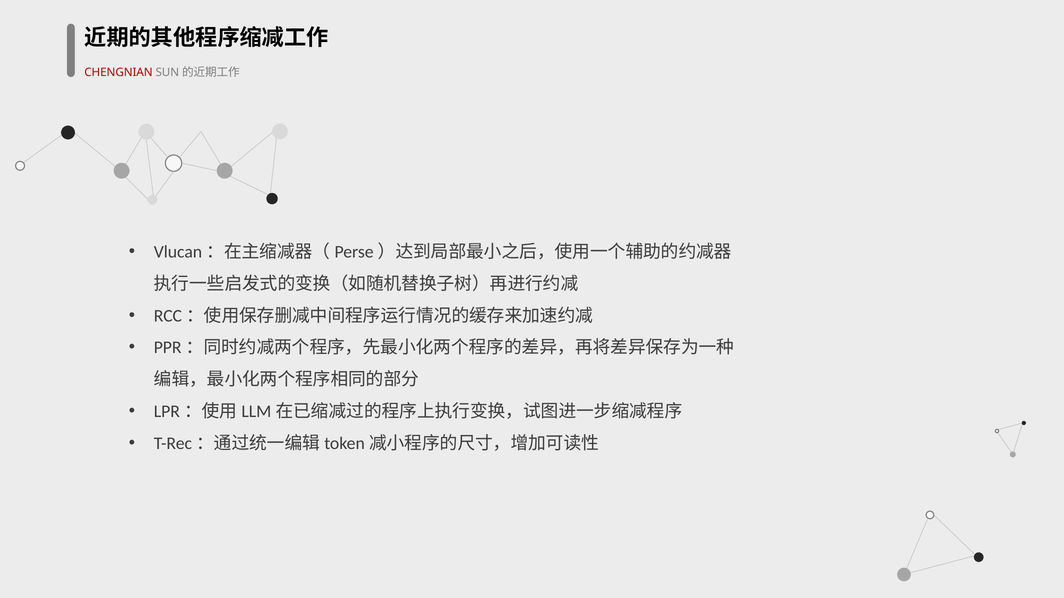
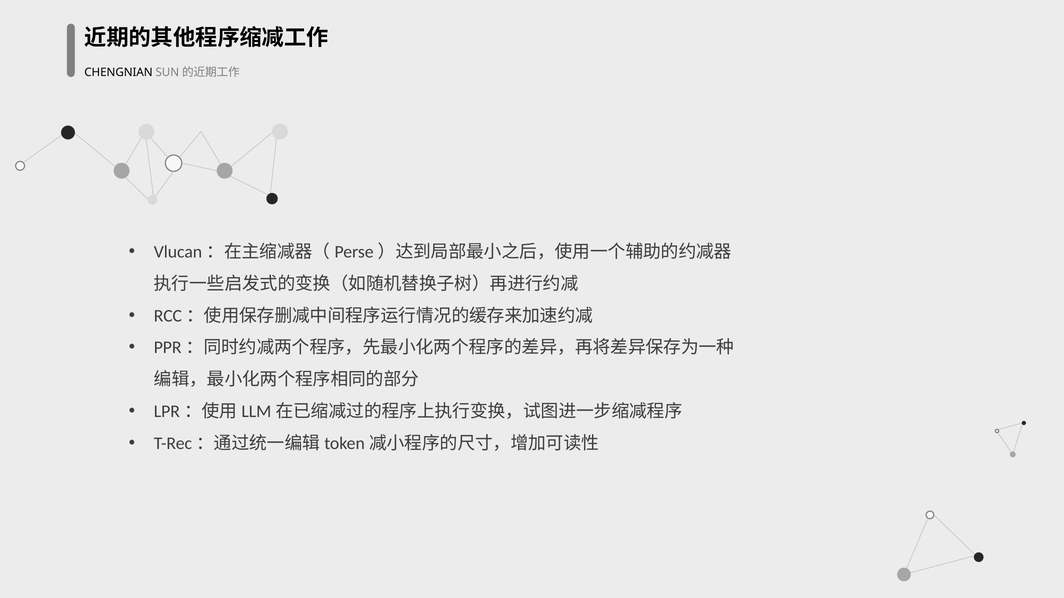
CHENGNIAN colour: red -> black
